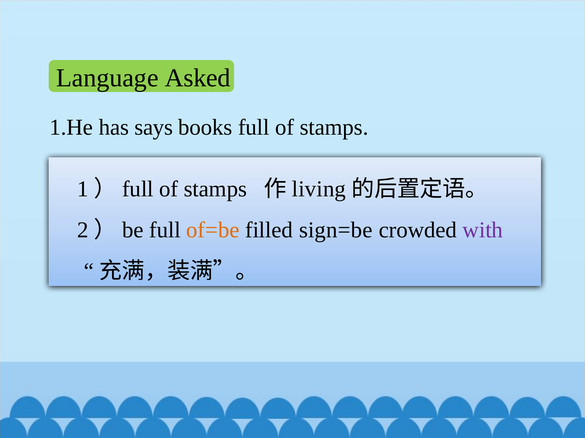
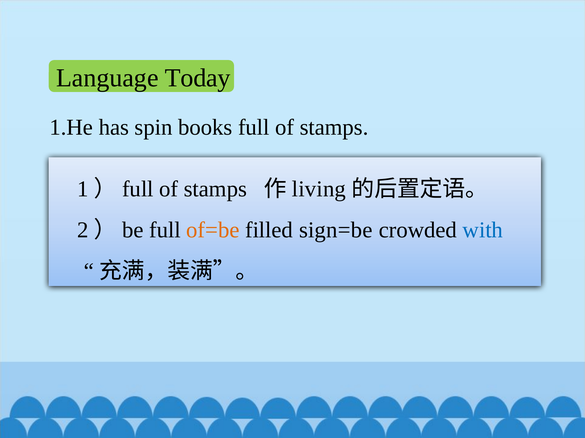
Asked: Asked -> Today
says: says -> spin
with colour: purple -> blue
